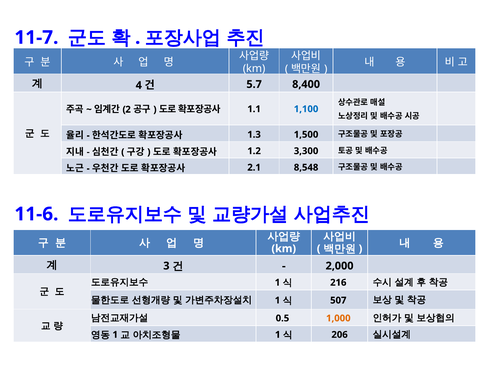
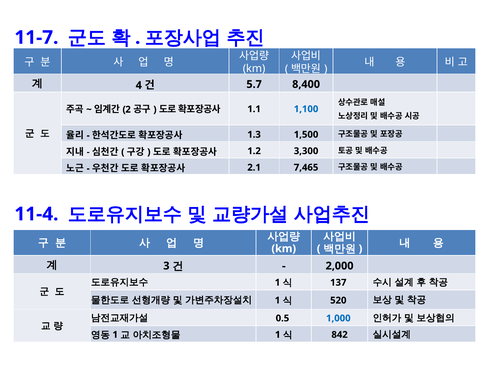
8,548: 8,548 -> 7,465
11-6: 11-6 -> 11-4
216: 216 -> 137
507: 507 -> 520
1,000 colour: orange -> blue
206: 206 -> 842
